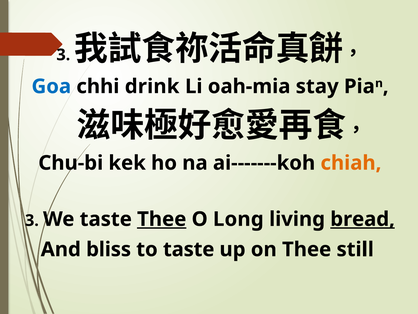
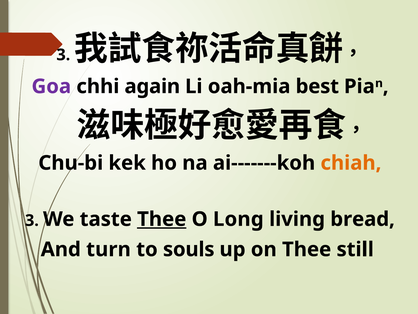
Goa colour: blue -> purple
drink: drink -> again
stay: stay -> best
bread underline: present -> none
bliss: bliss -> turn
to taste: taste -> souls
